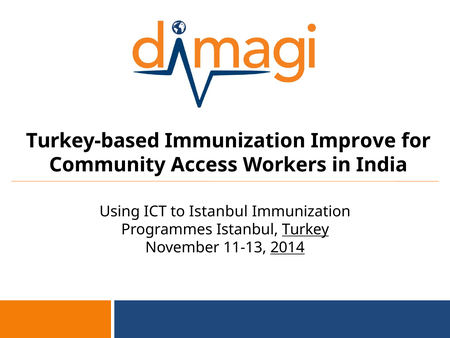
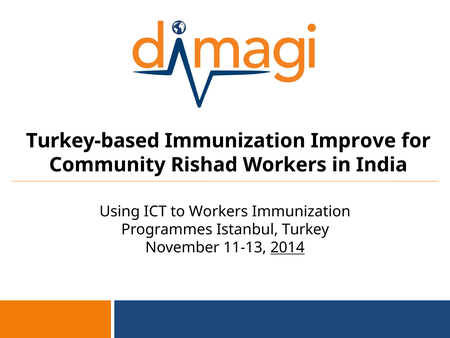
Access: Access -> Rishad
to Istanbul: Istanbul -> Workers
Turkey underline: present -> none
